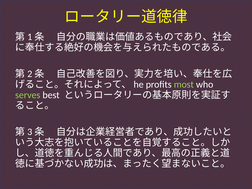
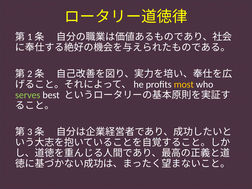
most colour: light green -> yellow
